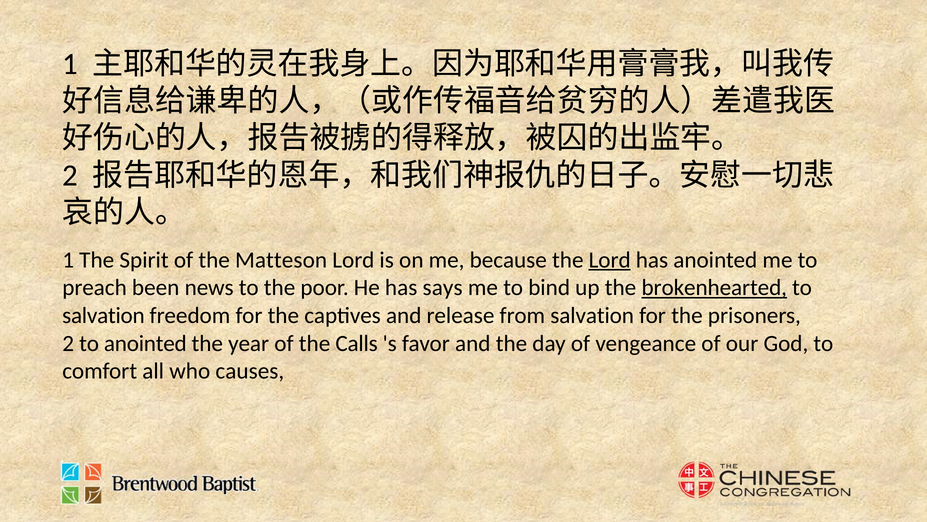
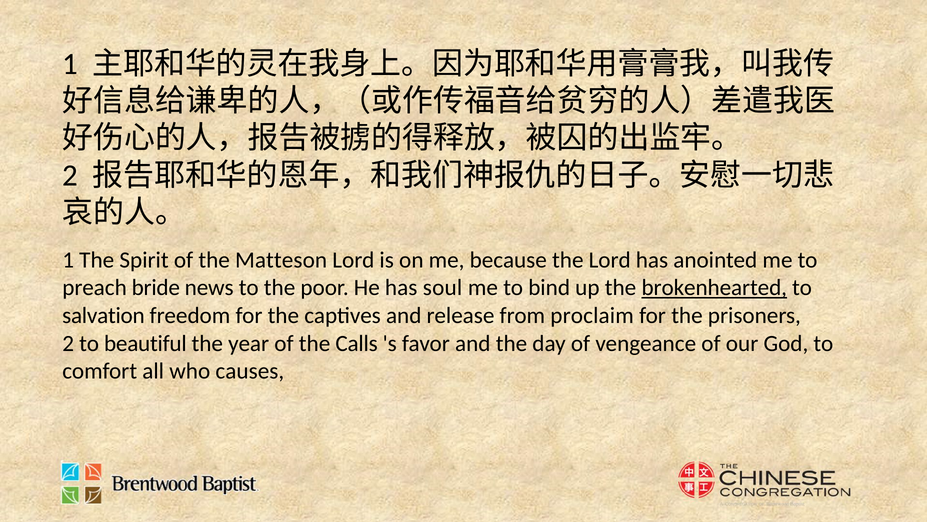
Lord at (610, 260) underline: present -> none
been: been -> bride
says: says -> soul
from salvation: salvation -> proclaim
to anointed: anointed -> beautiful
